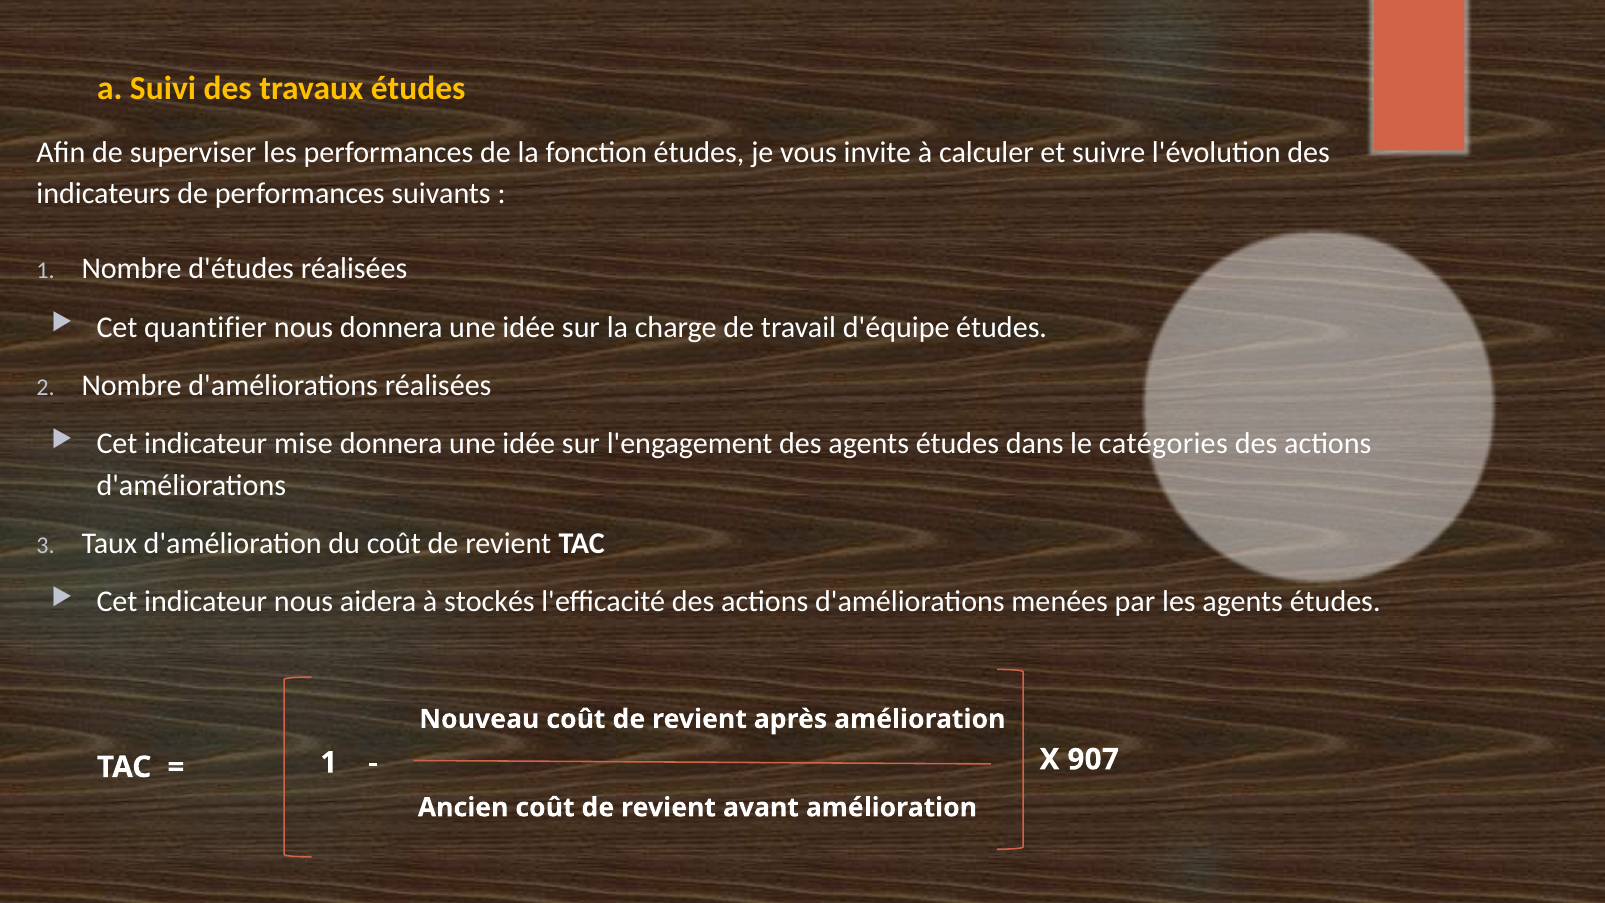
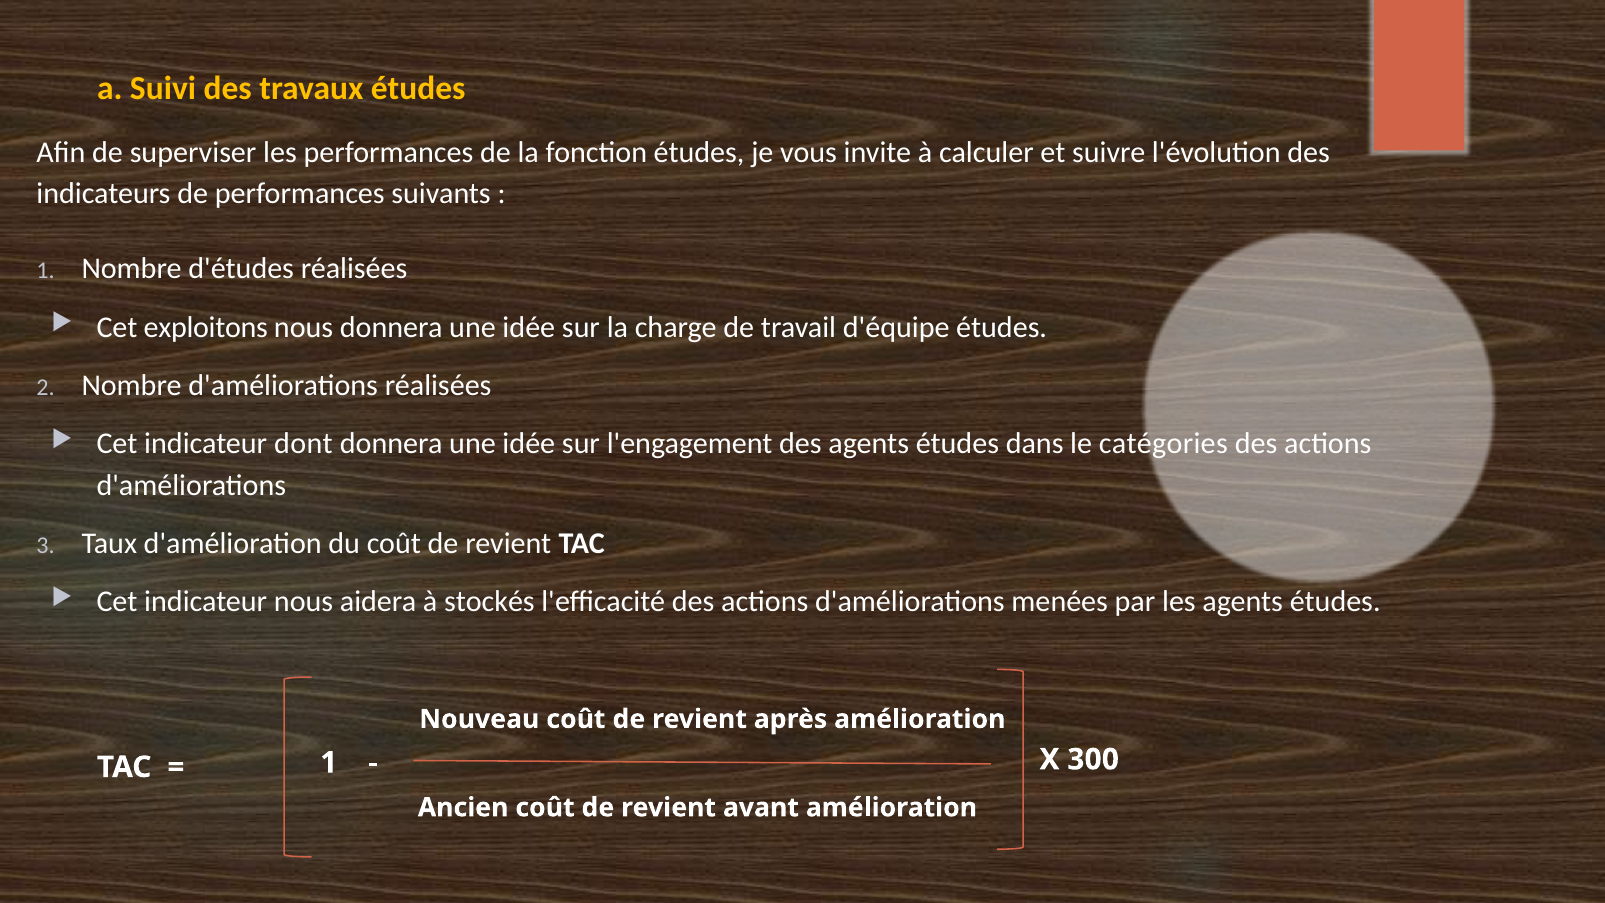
quantifier: quantifier -> exploitons
mise: mise -> dont
907: 907 -> 300
